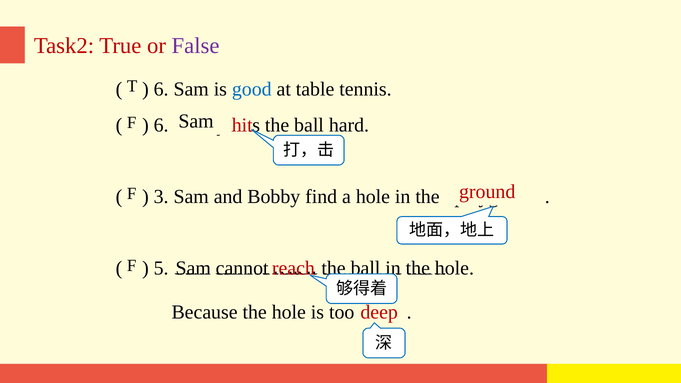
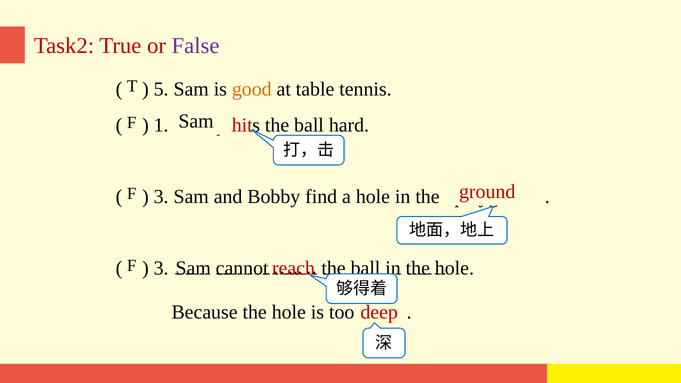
6 at (161, 89): 6 -> 5
good colour: blue -> orange
6 at (161, 125): 6 -> 1
5 at (161, 268): 5 -> 3
